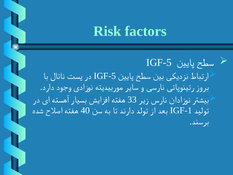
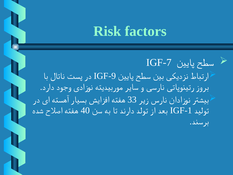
IGF-5 at (159, 62): IGF-5 -> IGF-7
IGF-5 at (105, 76): IGF-5 -> IGF-9
